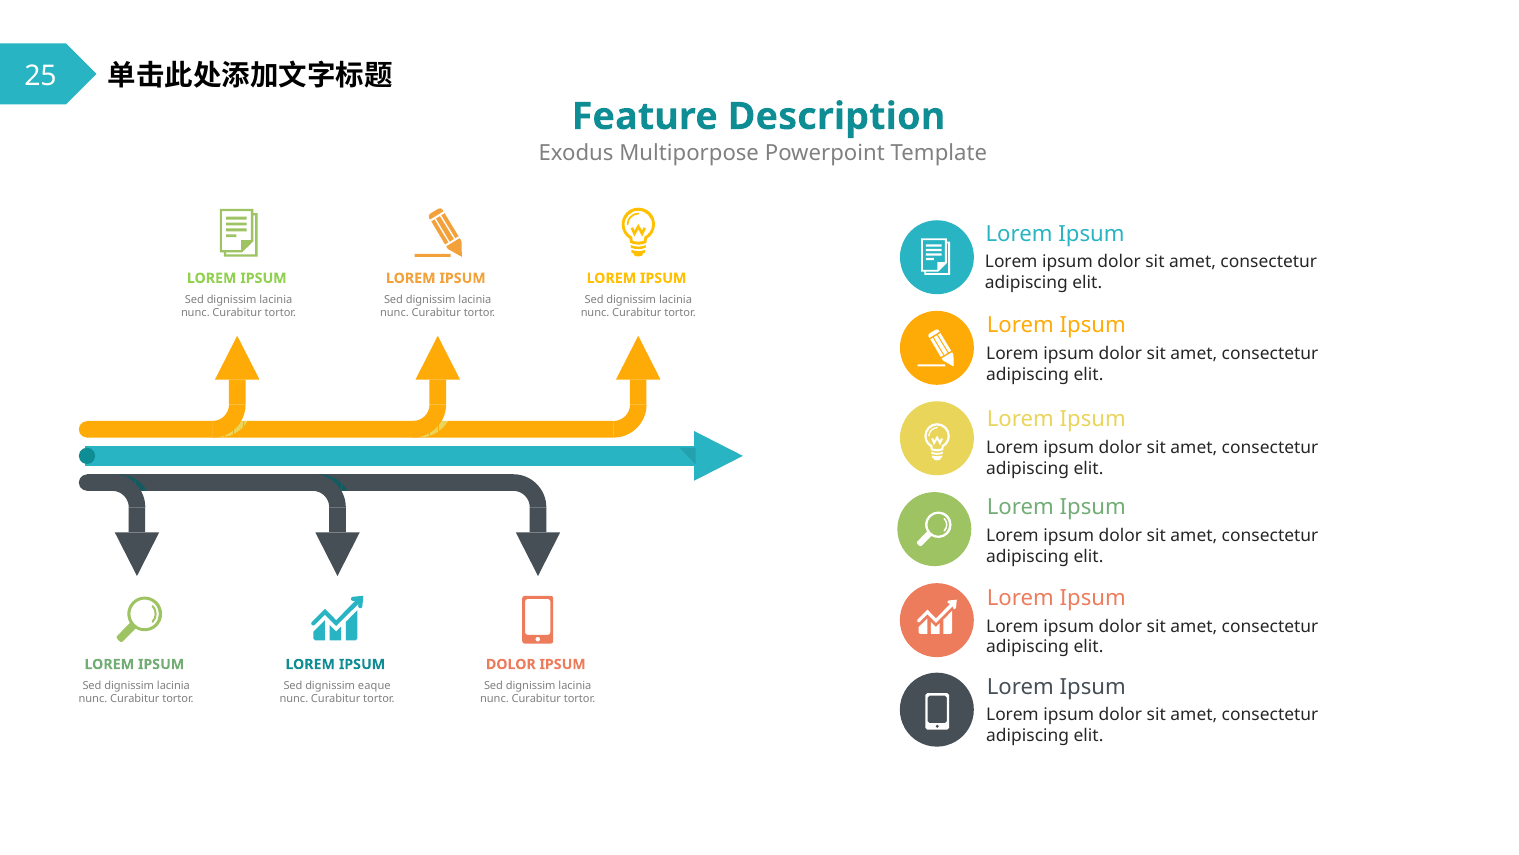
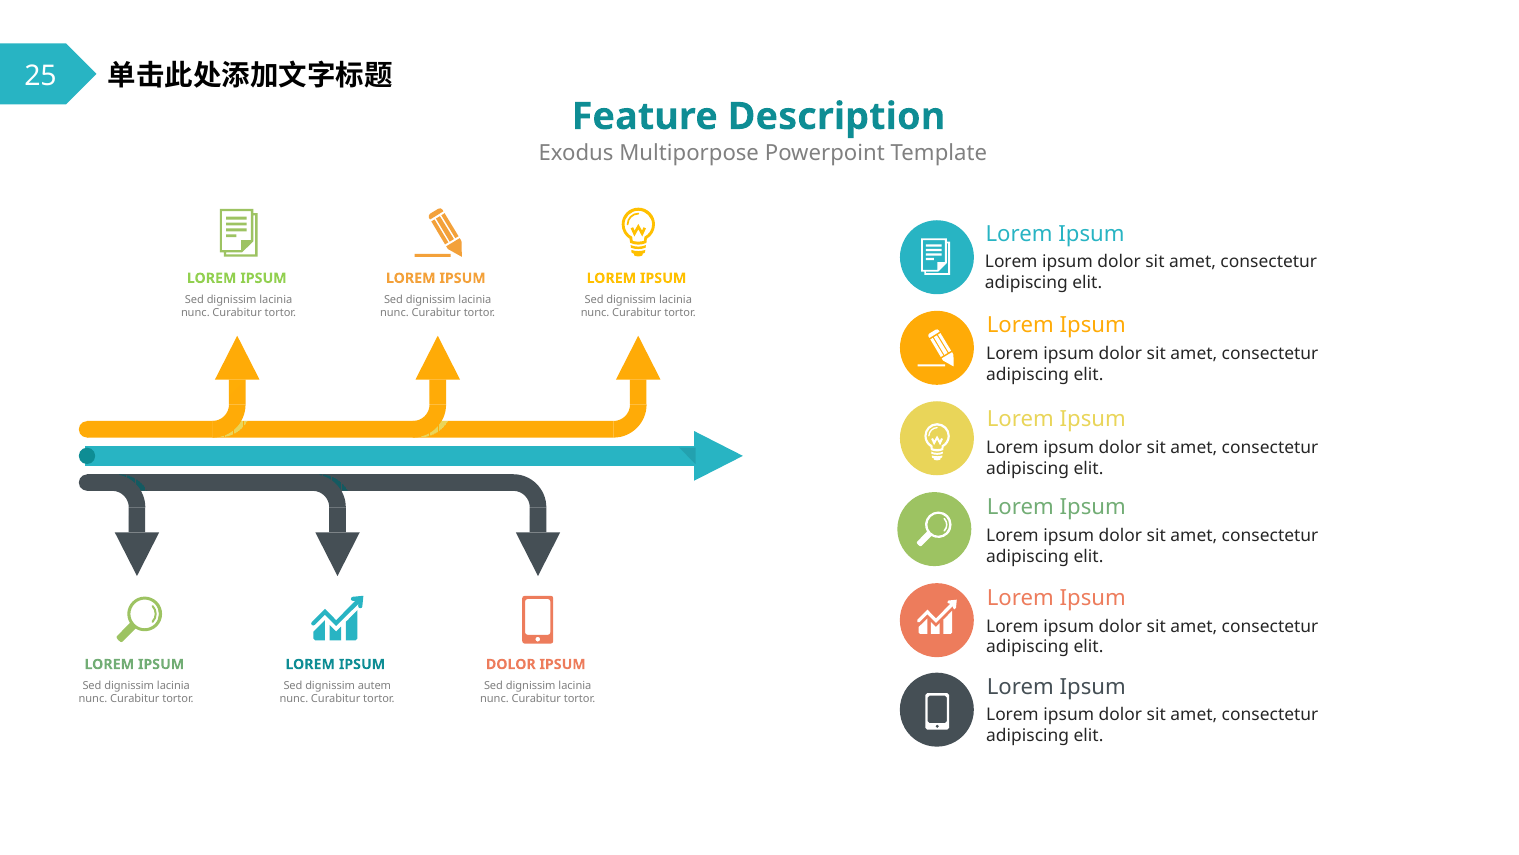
eaque: eaque -> autem
